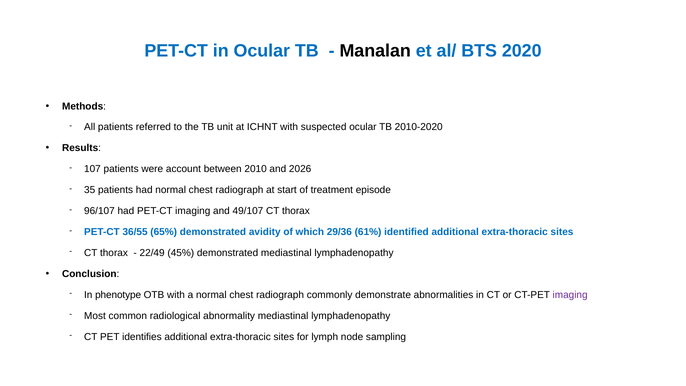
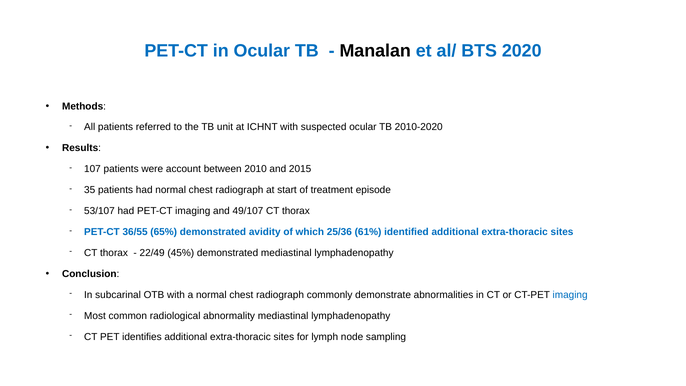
2026: 2026 -> 2015
96/107: 96/107 -> 53/107
29/36: 29/36 -> 25/36
phenotype: phenotype -> subcarinal
imaging at (570, 295) colour: purple -> blue
